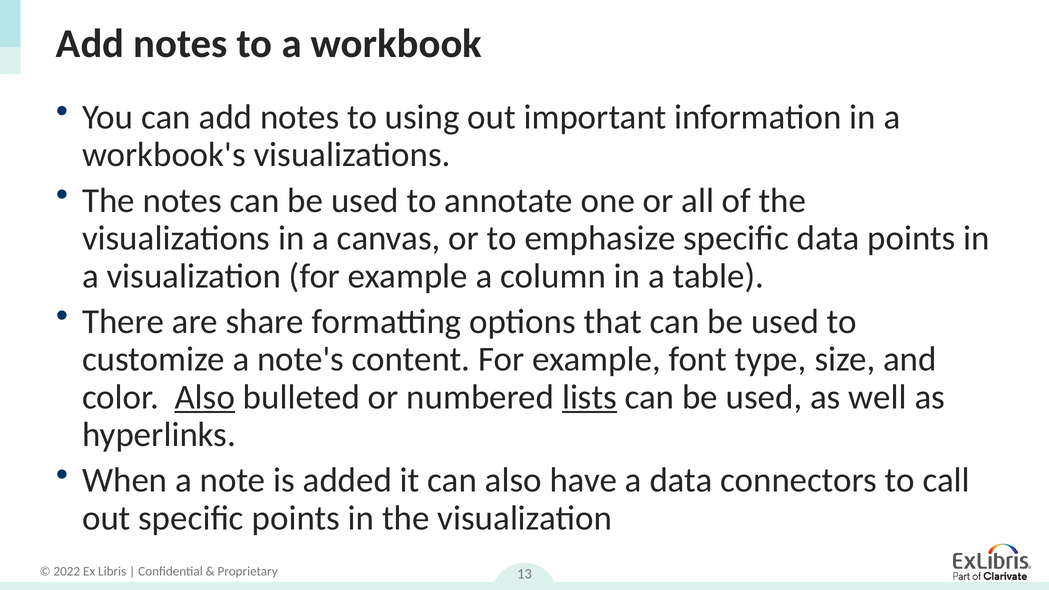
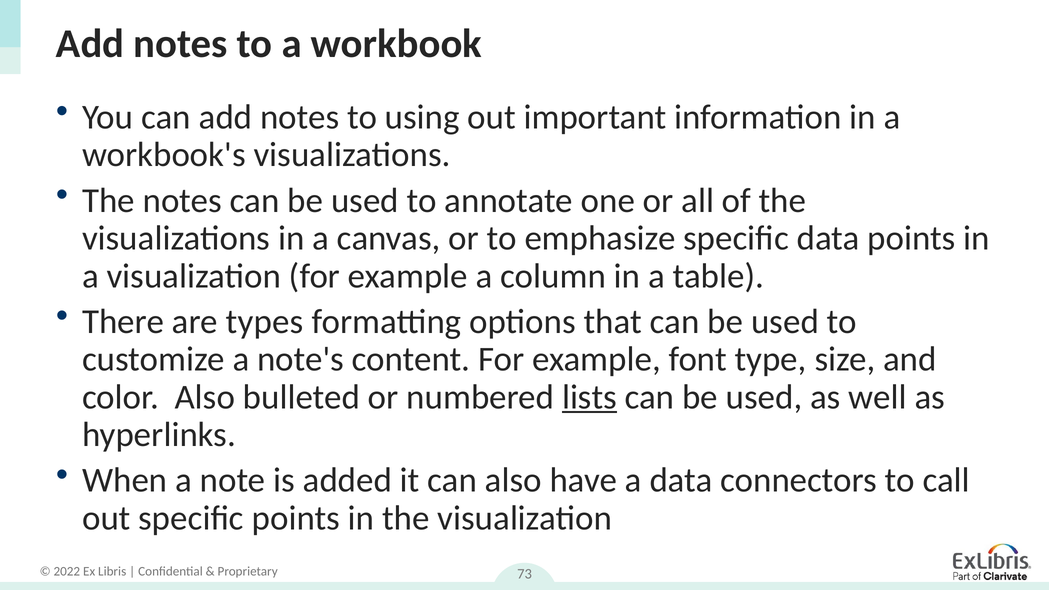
share: share -> types
Also at (205, 397) underline: present -> none
13: 13 -> 73
